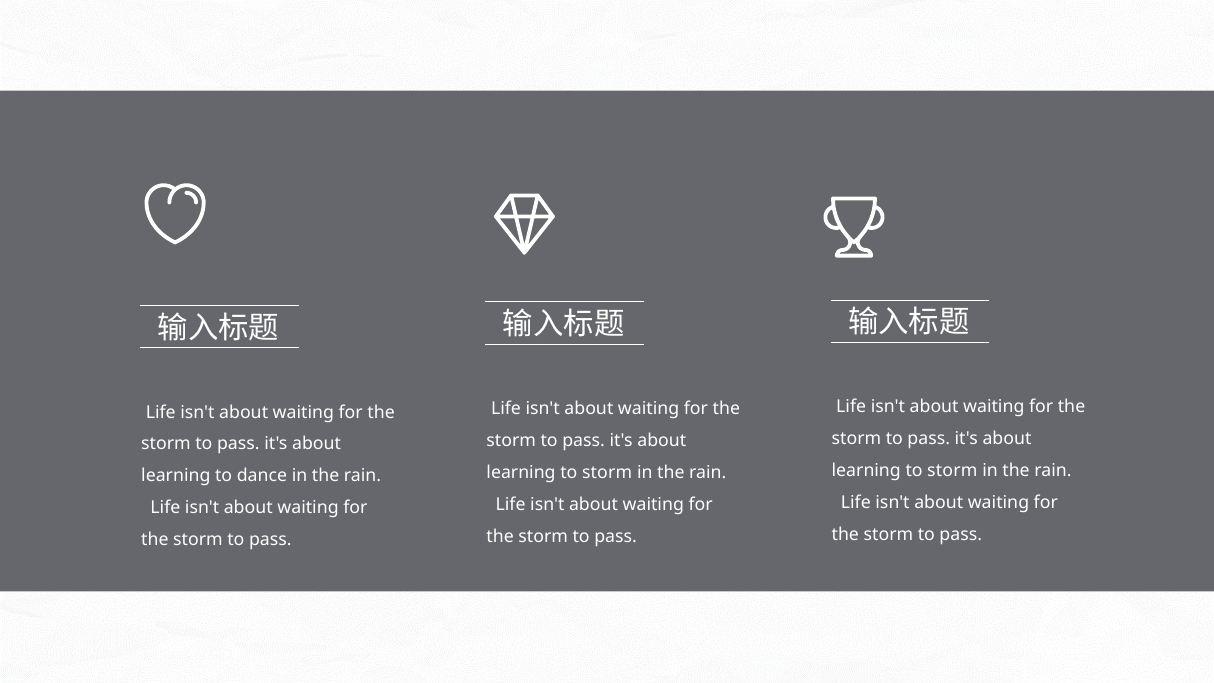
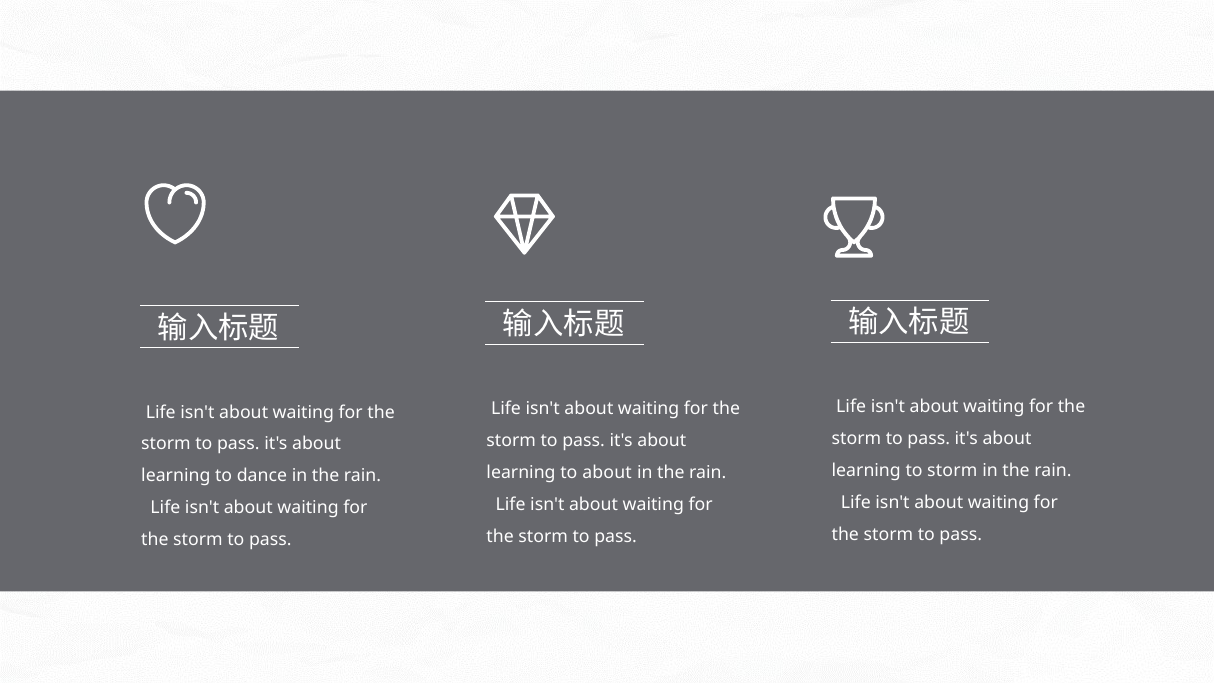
storm at (607, 473): storm -> about
